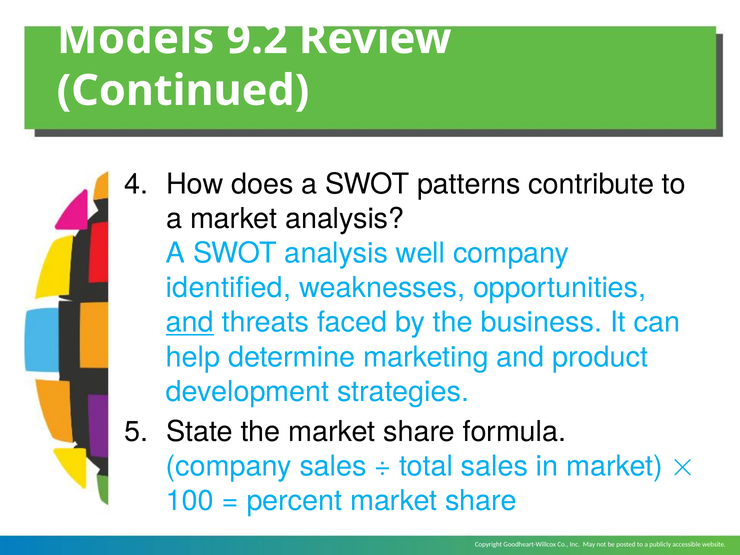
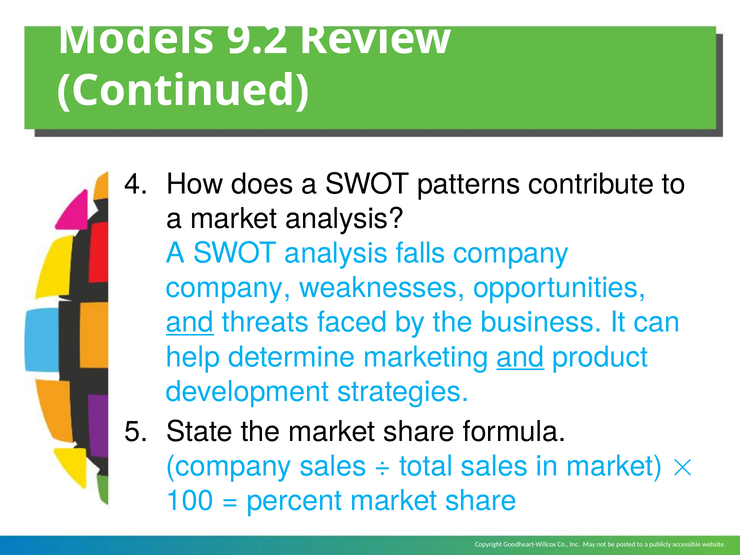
well: well -> falls
identified at (229, 288): identified -> company
and at (520, 357) underline: none -> present
